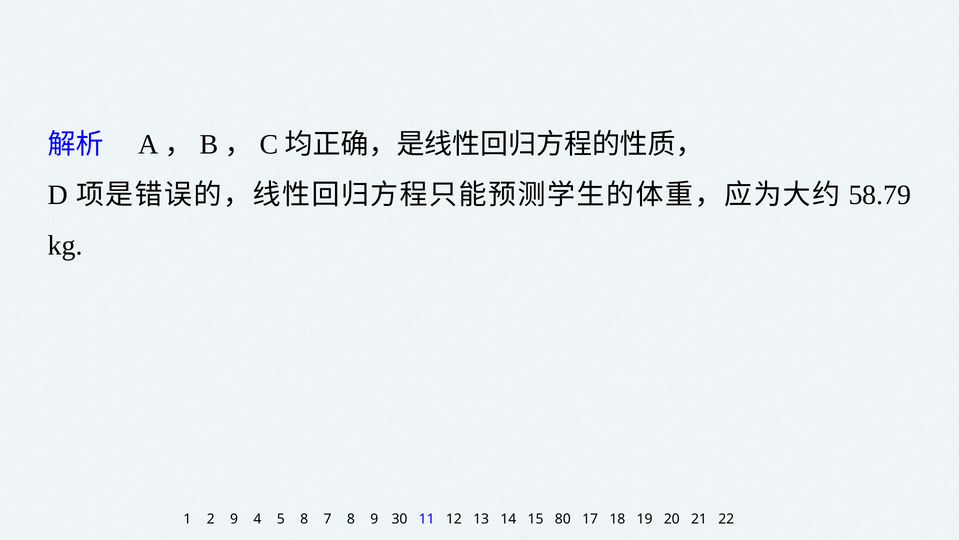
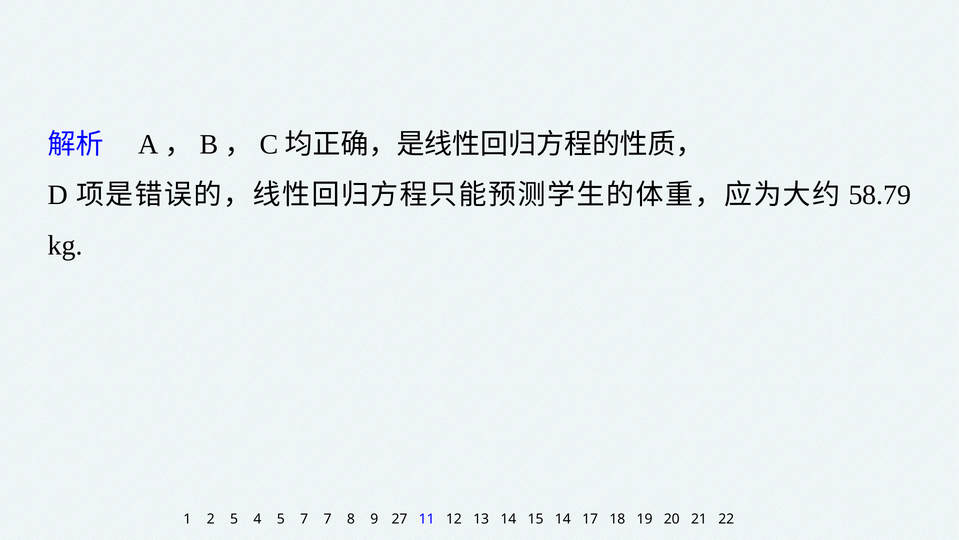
2 9: 9 -> 5
5 8: 8 -> 7
30: 30 -> 27
15 80: 80 -> 14
